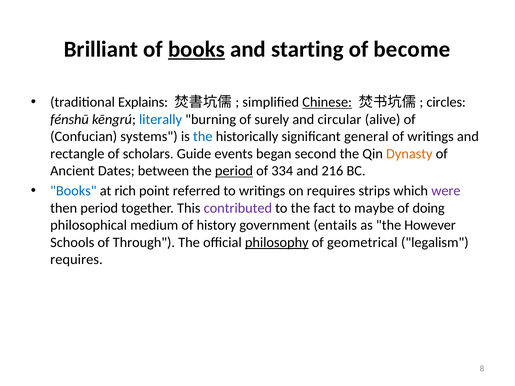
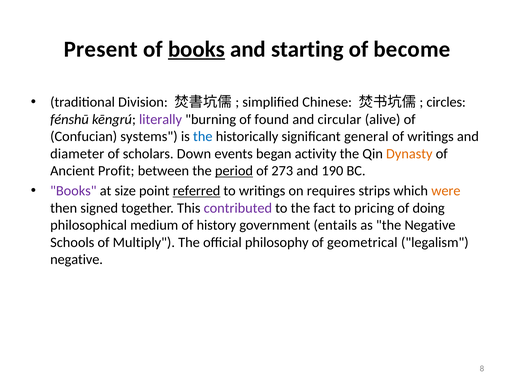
Brilliant: Brilliant -> Present
Explains: Explains -> Division
Chinese underline: present -> none
literally colour: blue -> purple
surely: surely -> found
rectangle: rectangle -> diameter
Guide: Guide -> Down
second: second -> activity
Dates: Dates -> Profit
334: 334 -> 273
216: 216 -> 190
Books at (73, 191) colour: blue -> purple
rich: rich -> size
referred underline: none -> present
were colour: purple -> orange
then period: period -> signed
maybe: maybe -> pricing
the However: However -> Negative
Through: Through -> Multiply
philosophy underline: present -> none
requires at (76, 260): requires -> negative
